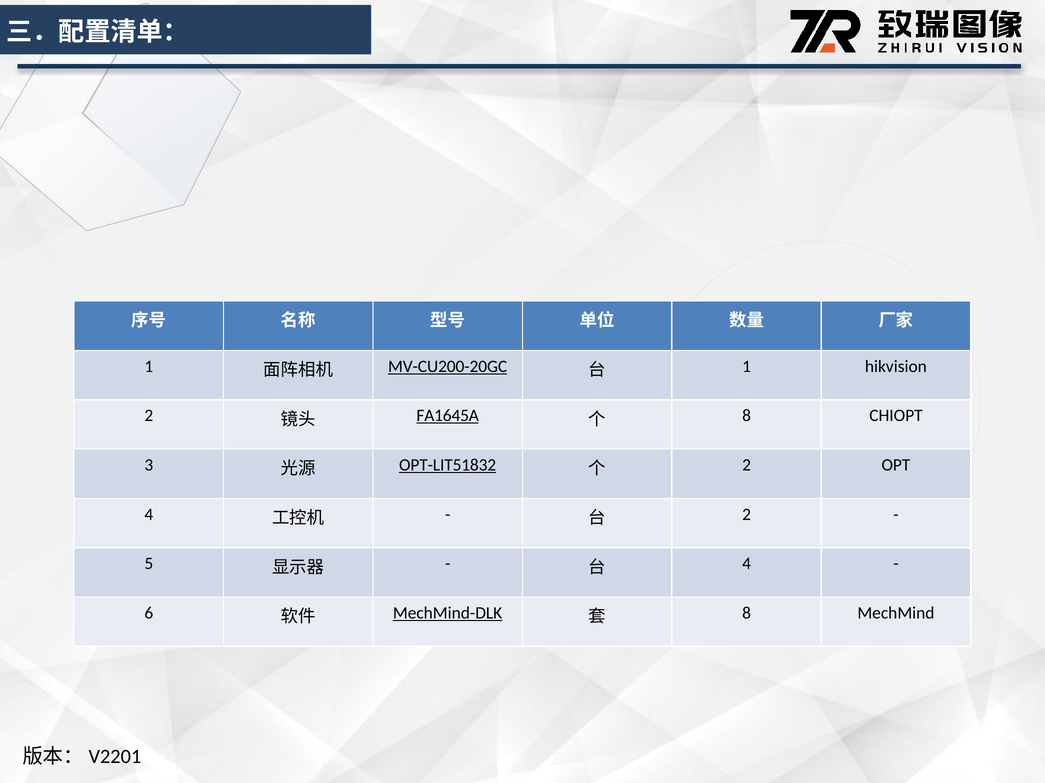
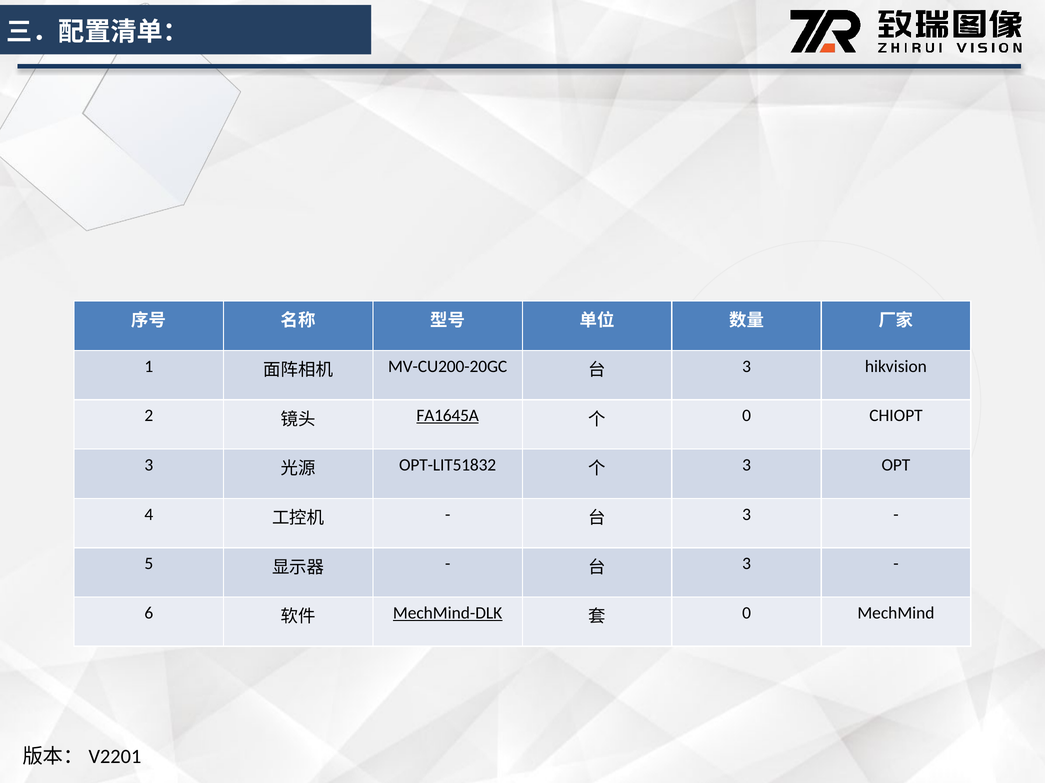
MV-CU200-20GC underline: present -> none
1 at (747, 367): 1 -> 3
8 at (747, 416): 8 -> 0
OPT-LIT51832 underline: present -> none
2 at (747, 465): 2 -> 3
2 at (747, 515): 2 -> 3
4 at (747, 564): 4 -> 3
8 at (747, 614): 8 -> 0
